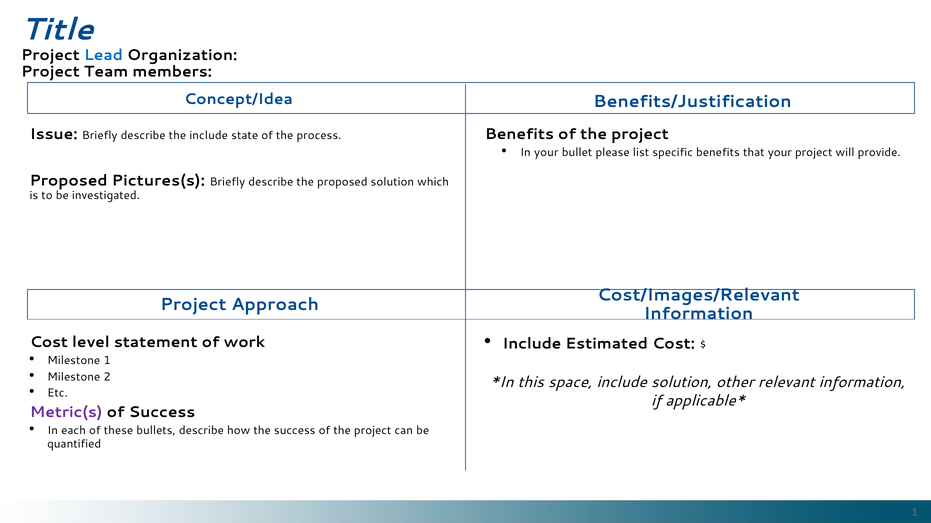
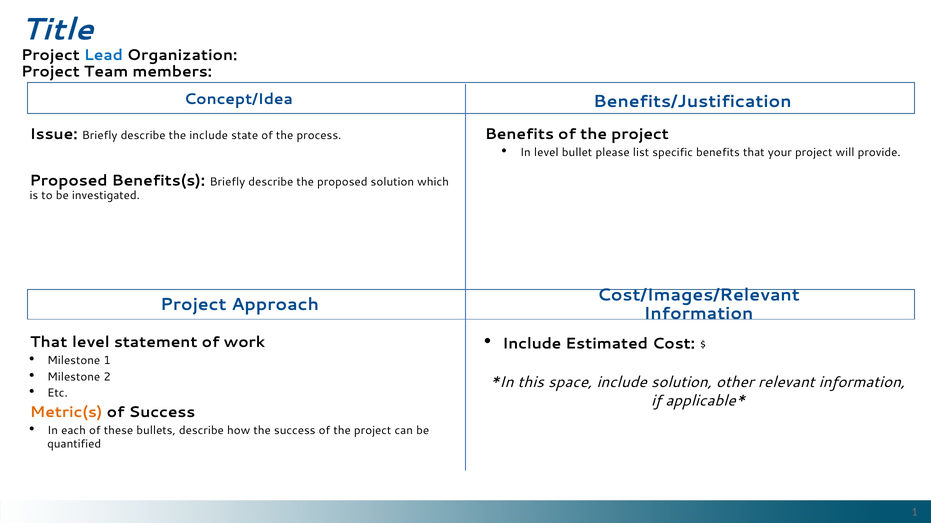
In your: your -> level
Pictures(s: Pictures(s -> Benefits(s
Cost at (49, 343): Cost -> That
Metric(s colour: purple -> orange
